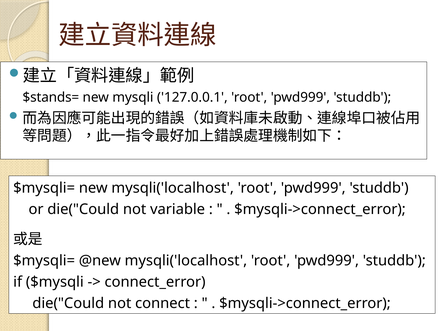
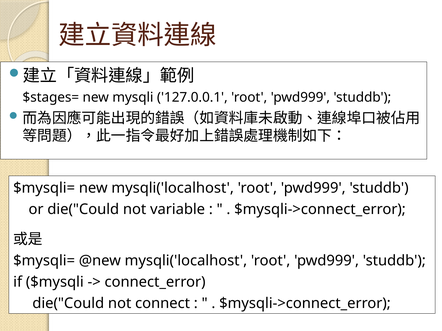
$stands=: $stands= -> $stages=
